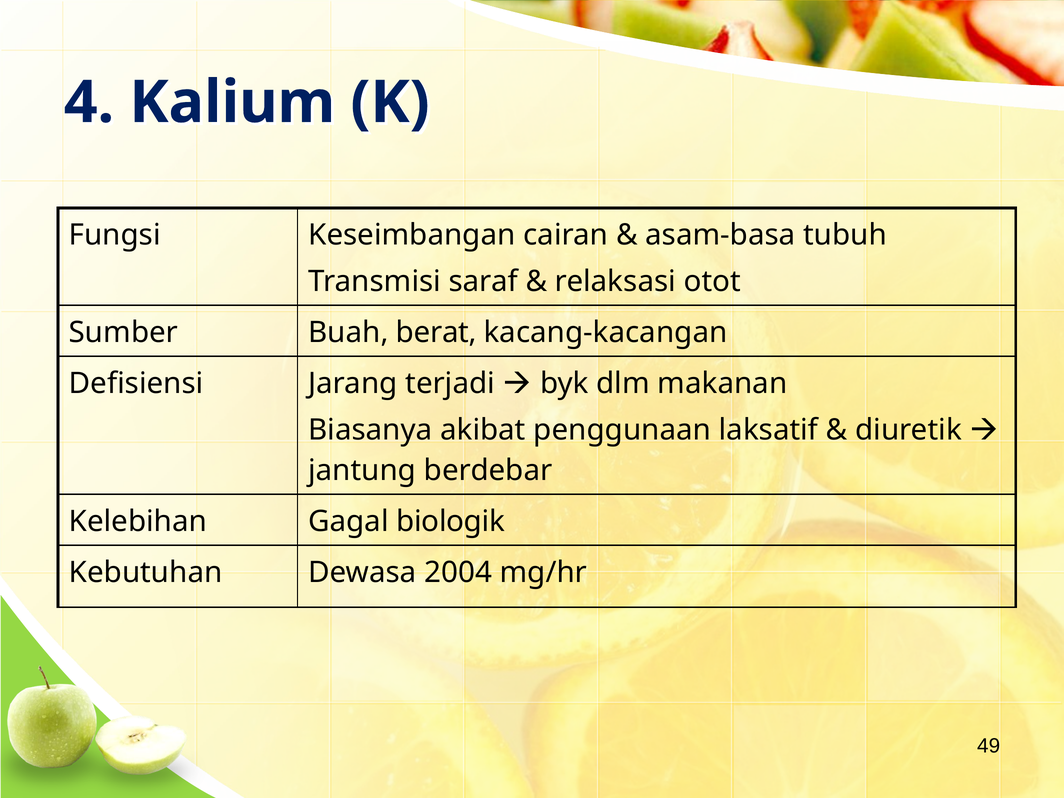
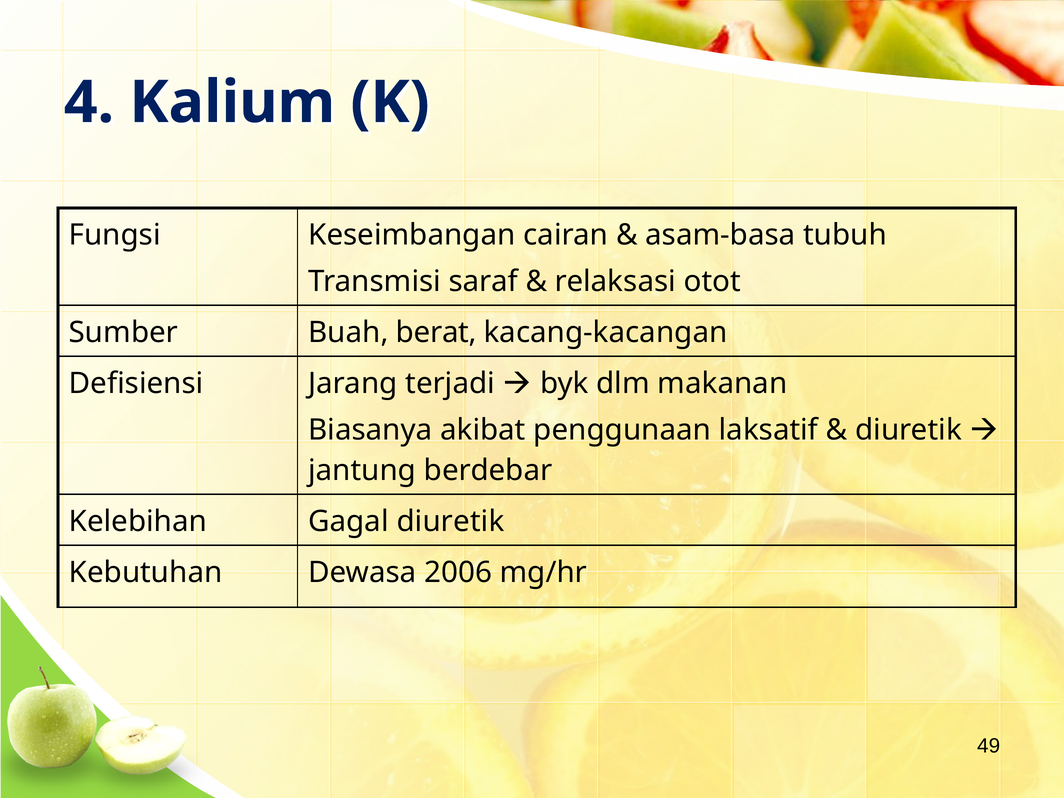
Gagal biologik: biologik -> diuretik
2004: 2004 -> 2006
